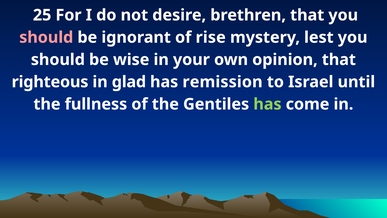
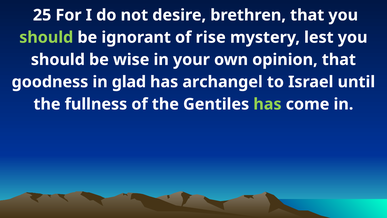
should at (46, 37) colour: pink -> light green
righteous: righteous -> goodness
remission: remission -> archangel
